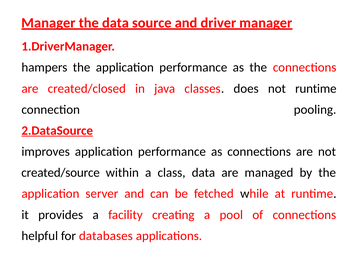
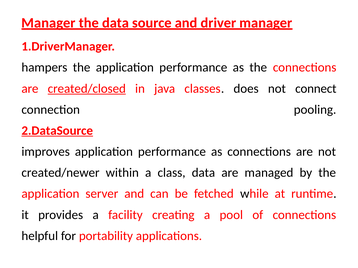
created/closed underline: none -> present
not runtime: runtime -> connect
created/source: created/source -> created/newer
databases: databases -> portability
